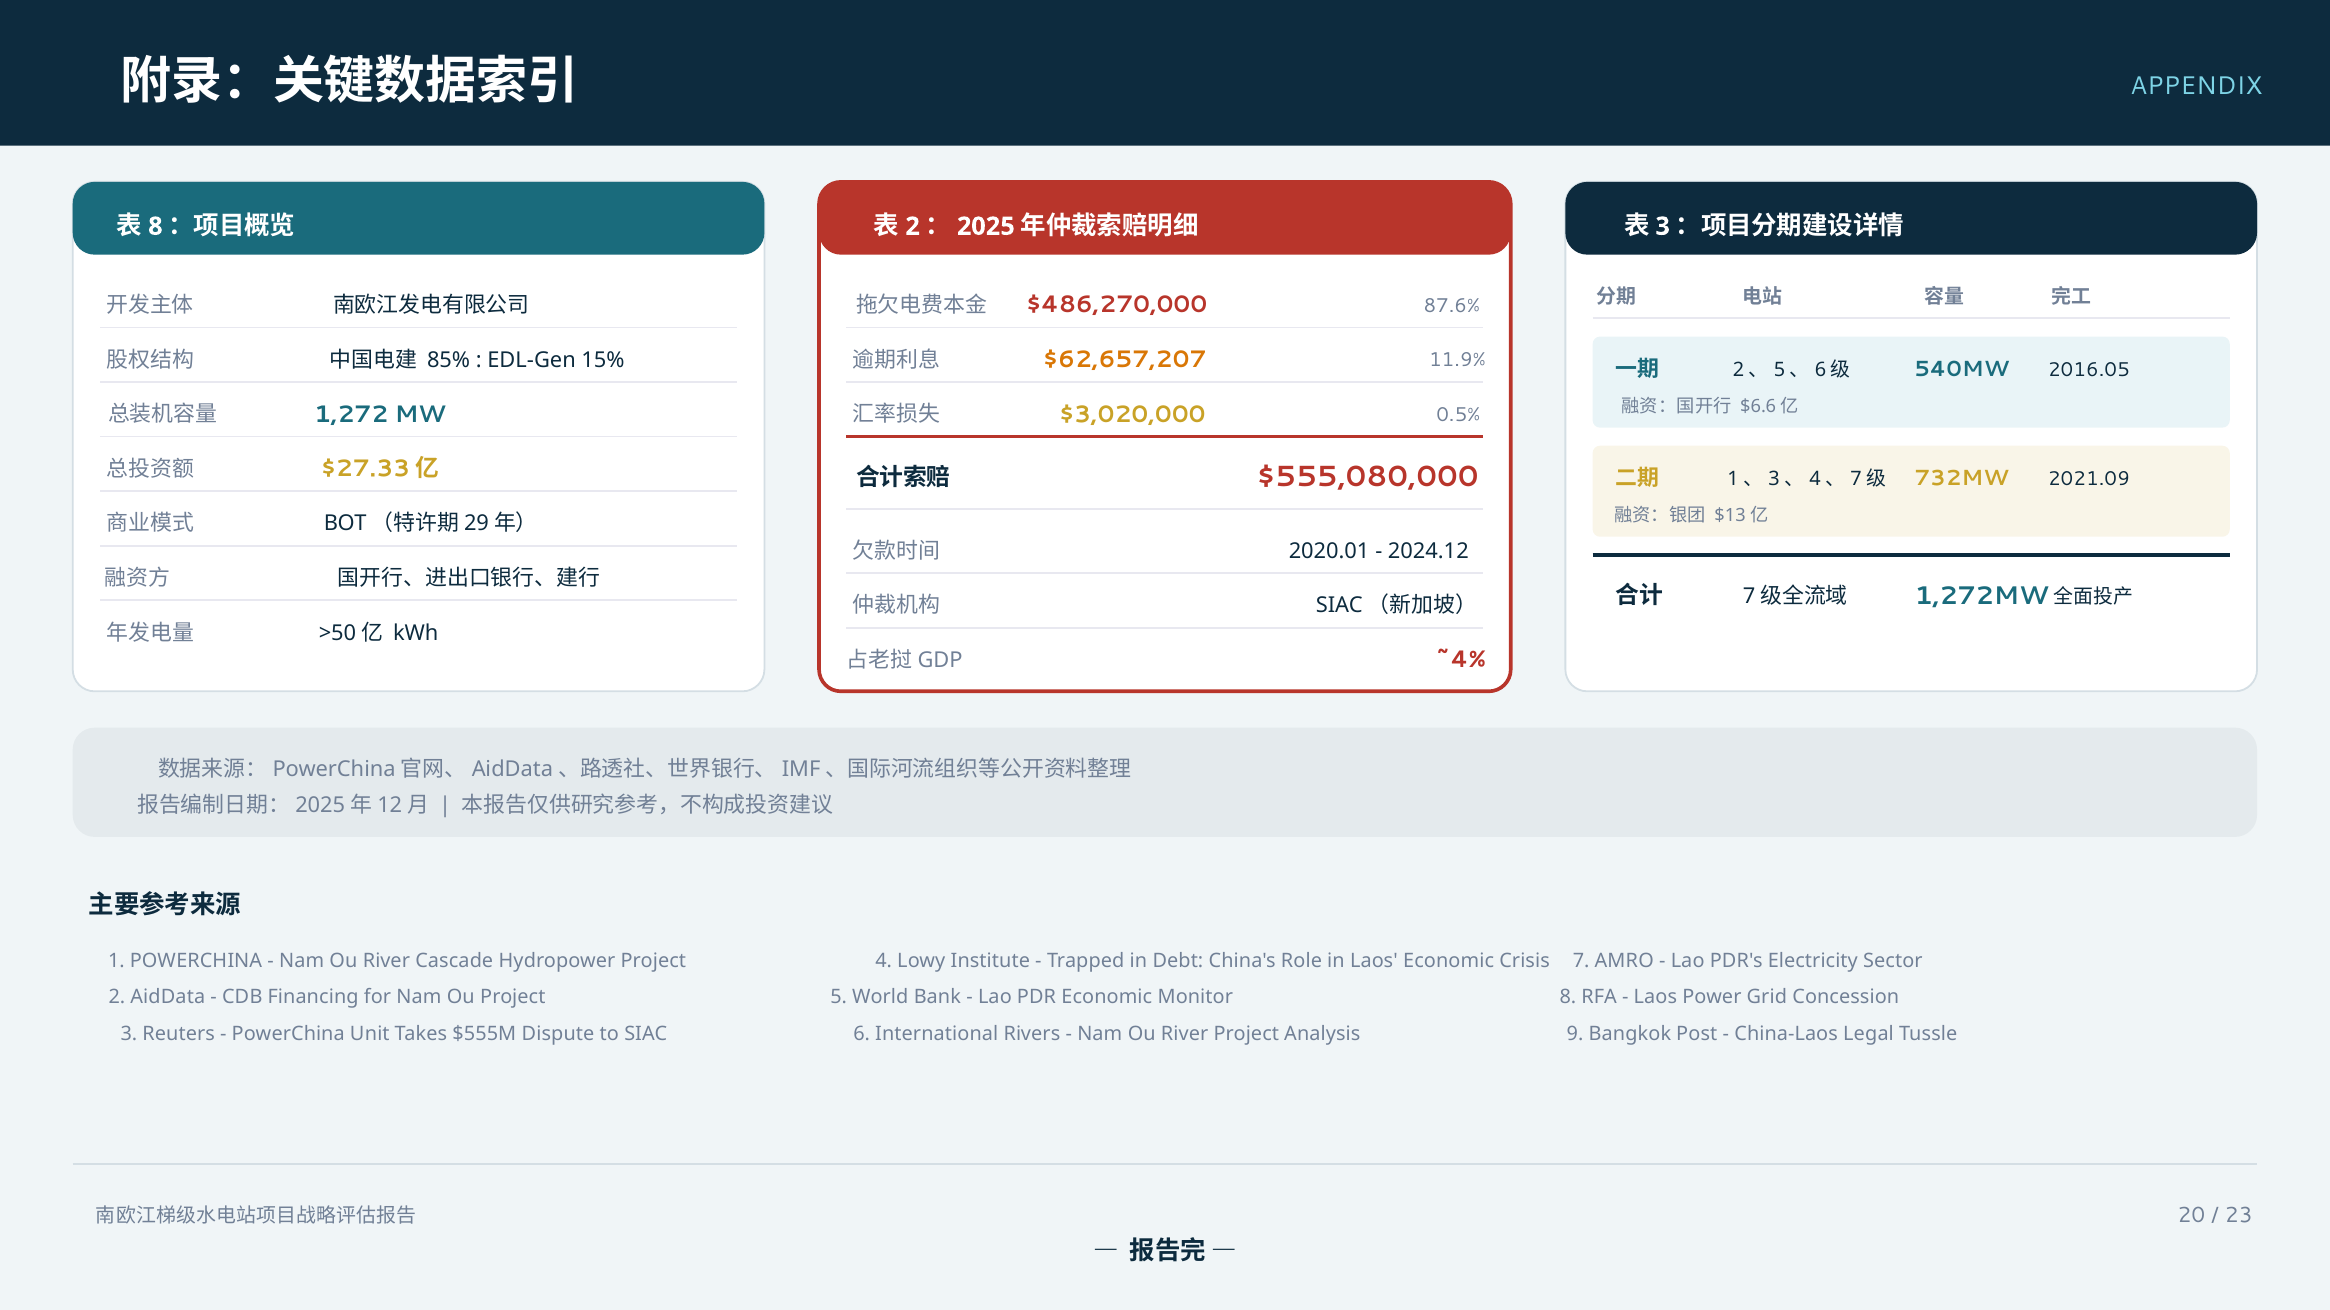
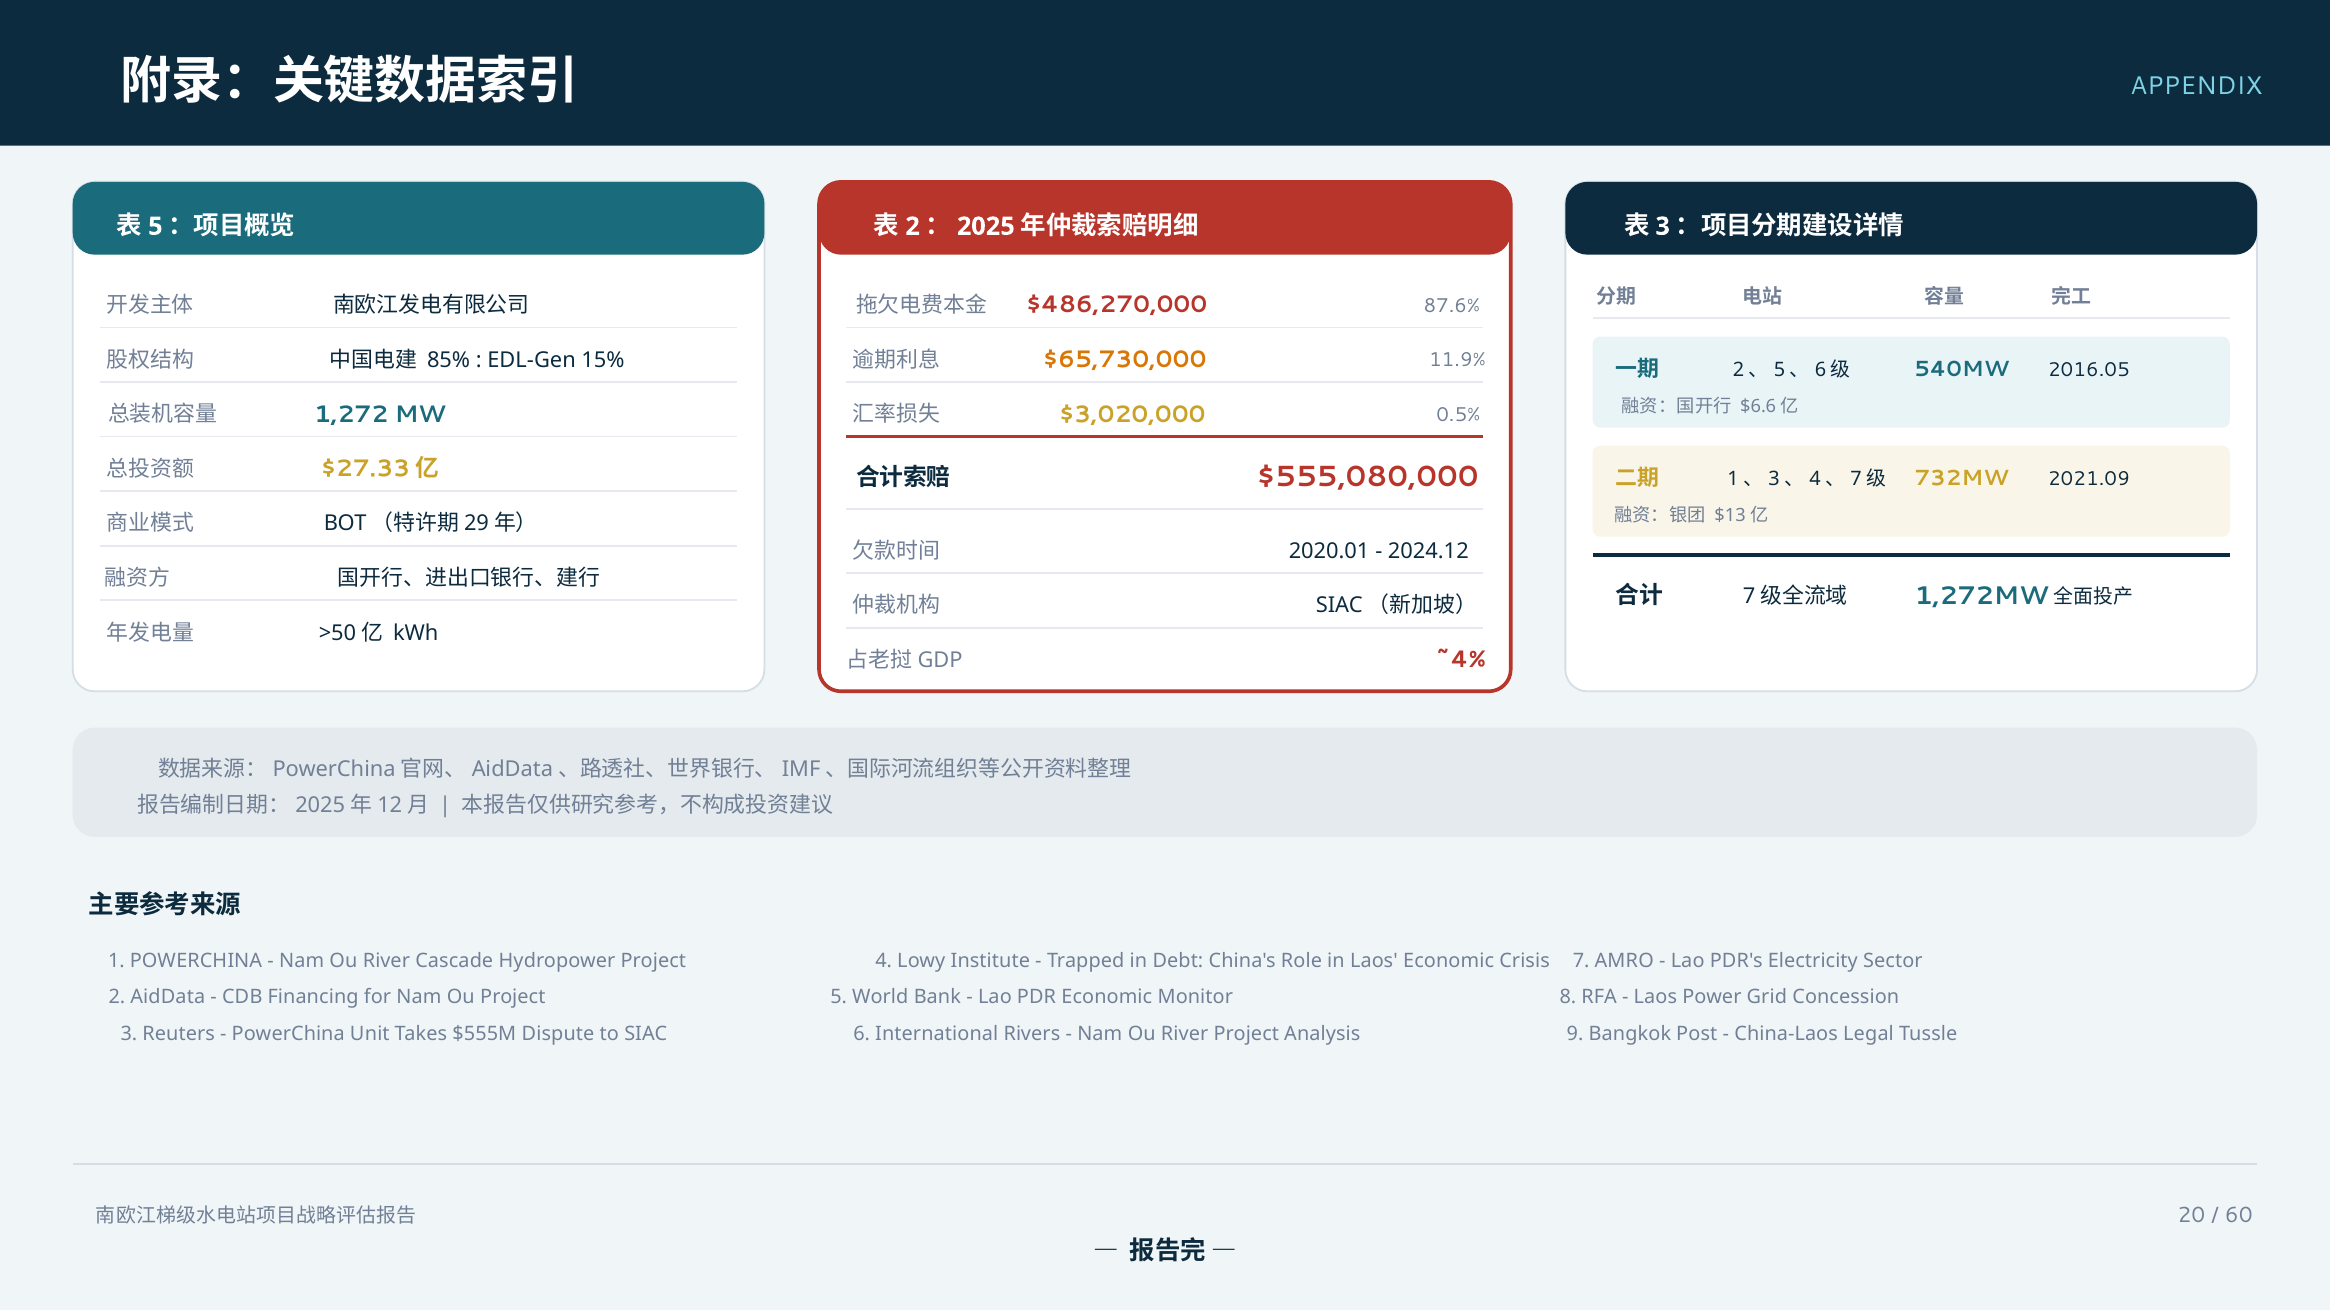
8 at (155, 226): 8 -> 5
$62,657,207: $62,657,207 -> $65,730,000
23: 23 -> 60
